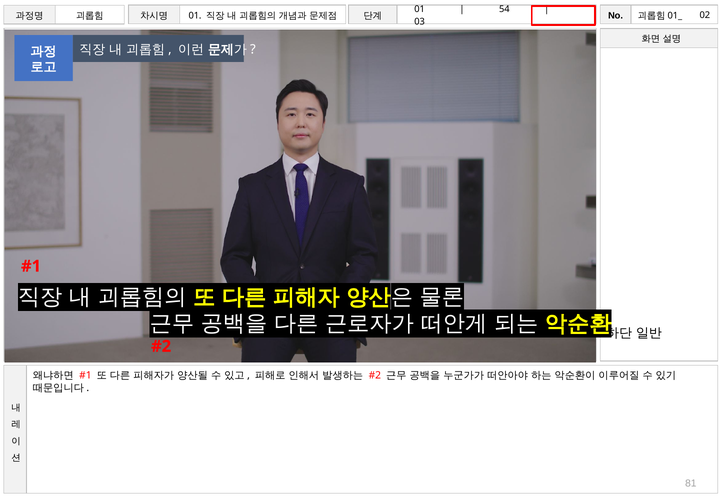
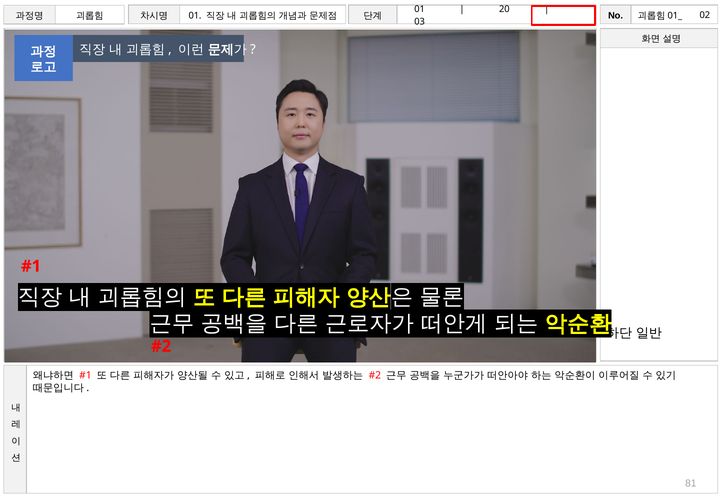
54: 54 -> 20
